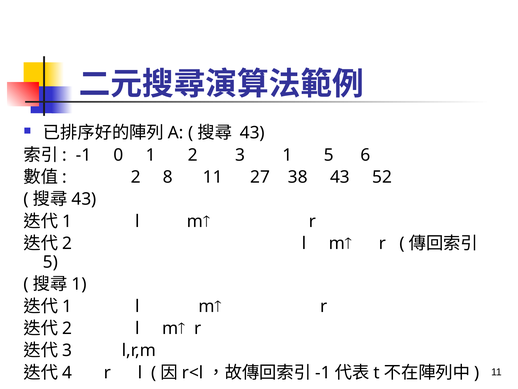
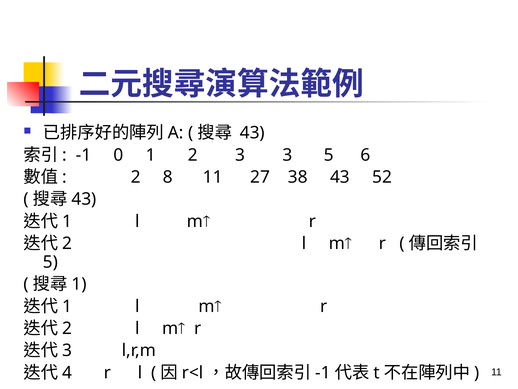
3 1: 1 -> 3
